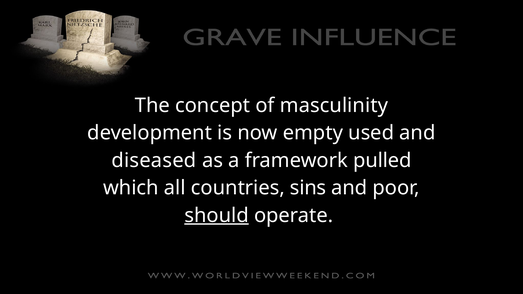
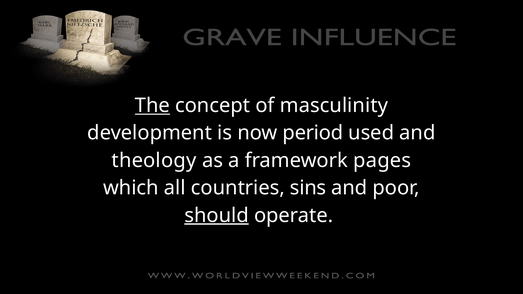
The underline: none -> present
empty: empty -> period
diseased: diseased -> theology
pulled: pulled -> pages
